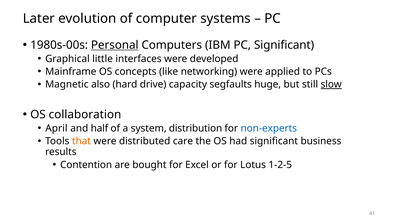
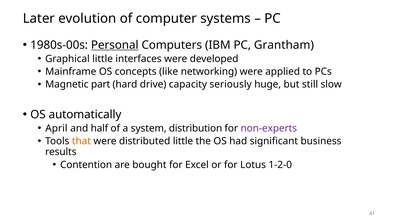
PC Significant: Significant -> Grantham
also: also -> part
segfaults: segfaults -> seriously
slow underline: present -> none
collaboration: collaboration -> automatically
non-experts colour: blue -> purple
distributed care: care -> little
1-2-5: 1-2-5 -> 1-2-0
